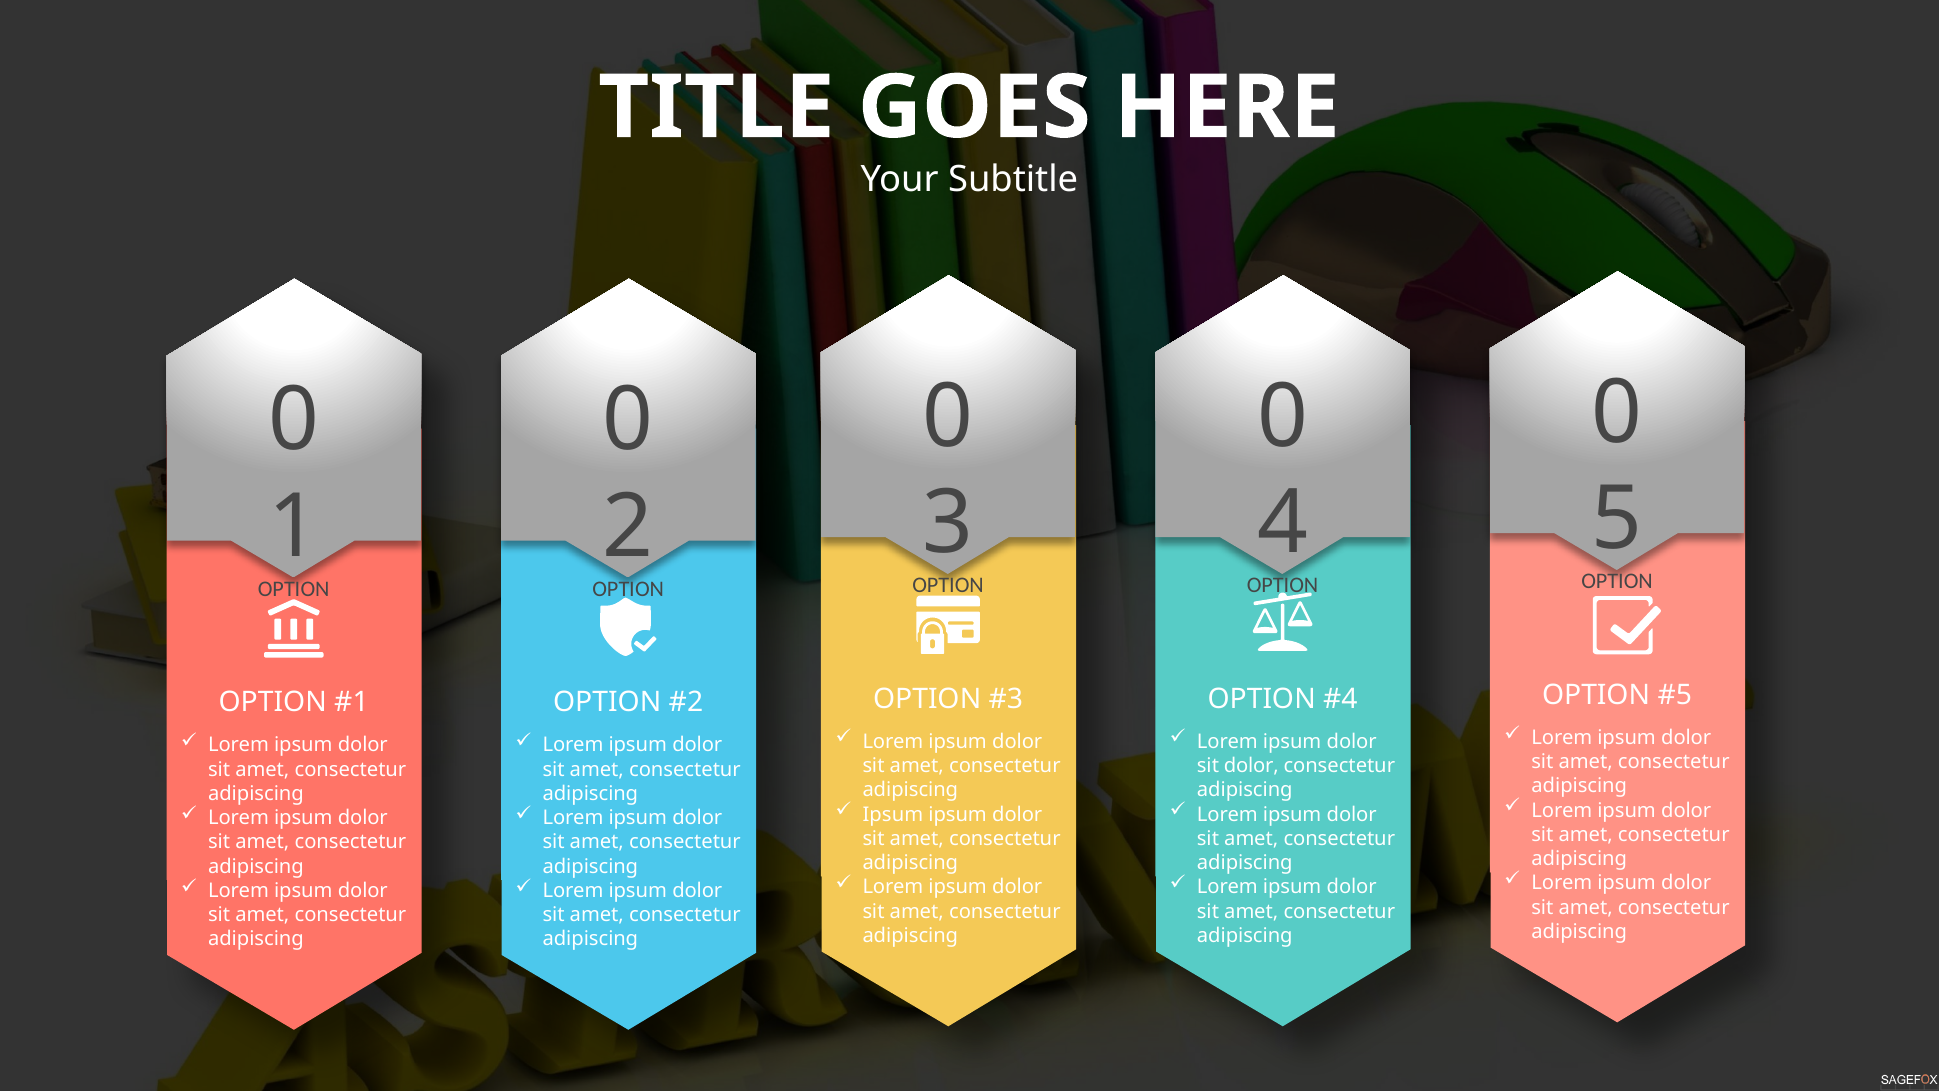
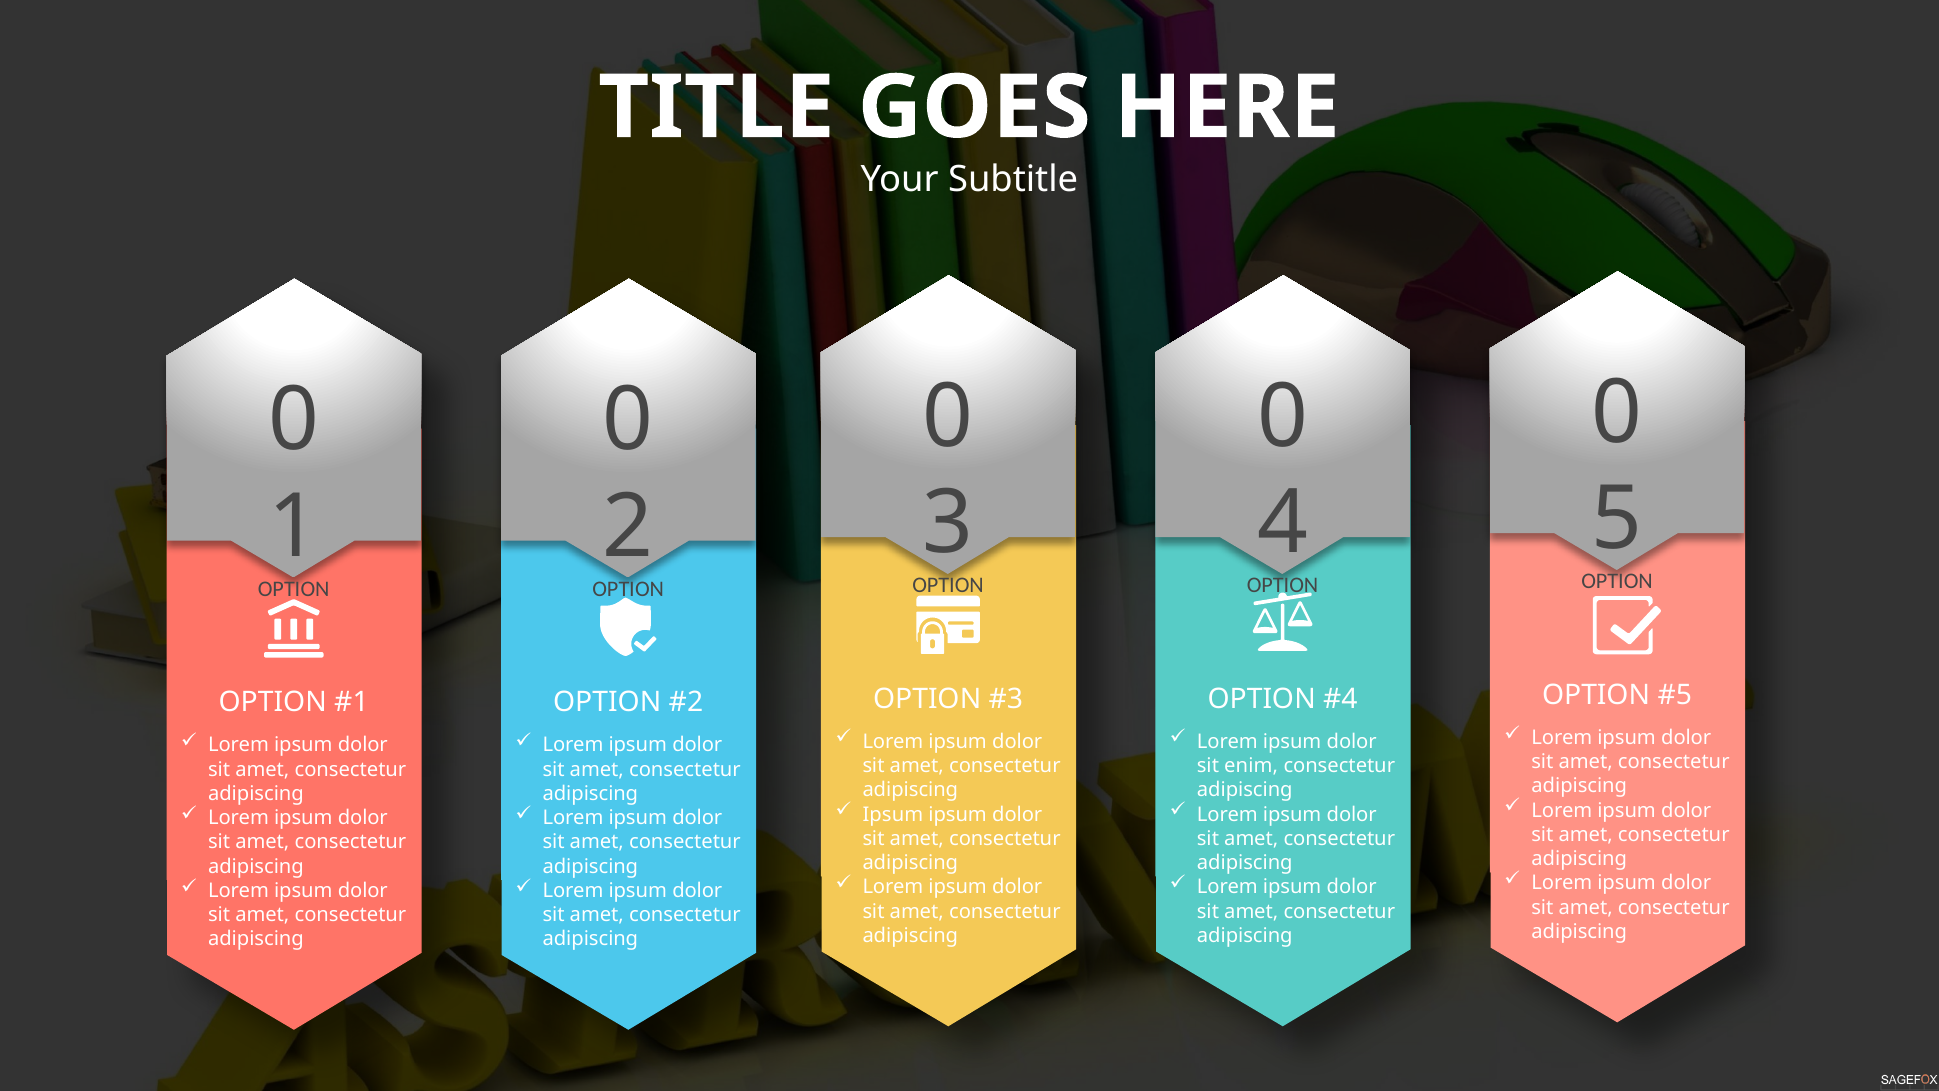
sit dolor: dolor -> enim
